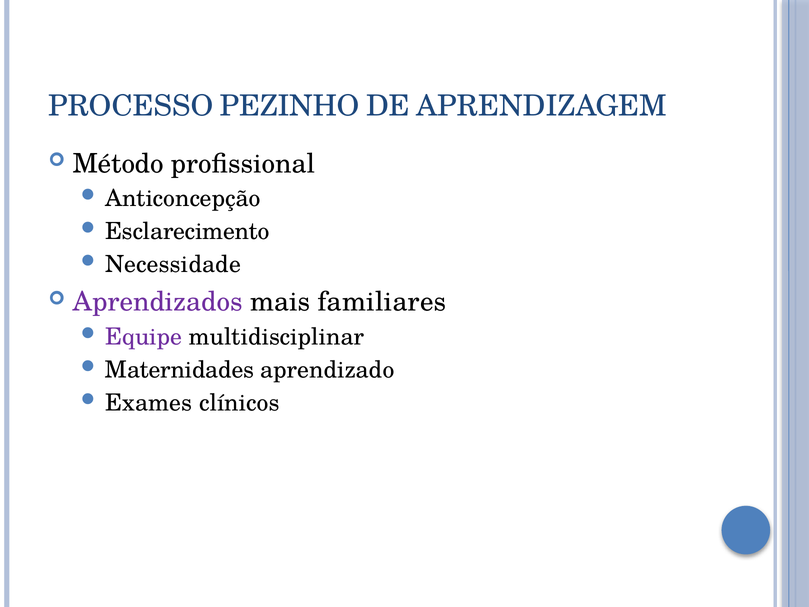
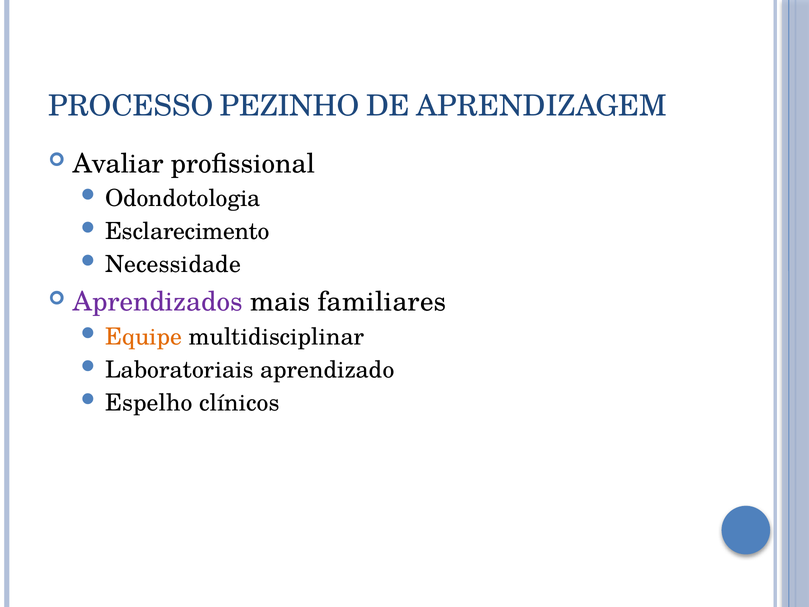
Método: Método -> Avaliar
Anticoncepção: Anticoncepção -> Odondotologia
Equipe colour: purple -> orange
Maternidades: Maternidades -> Laboratoriais
Exames: Exames -> Espelho
